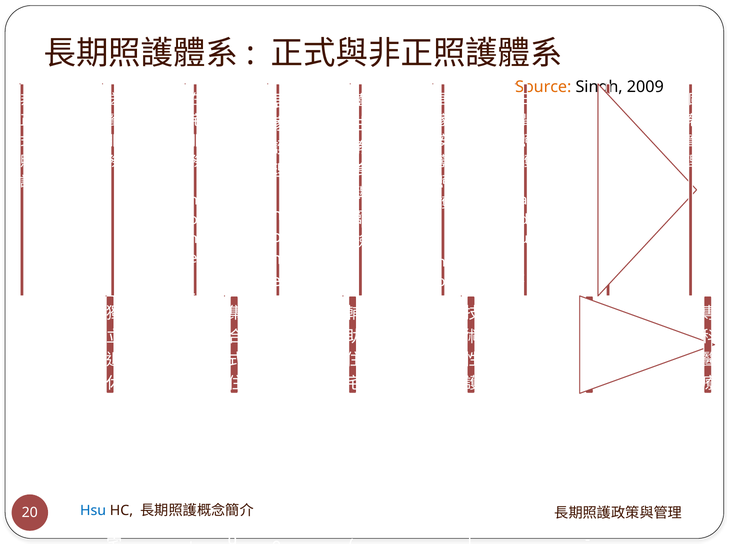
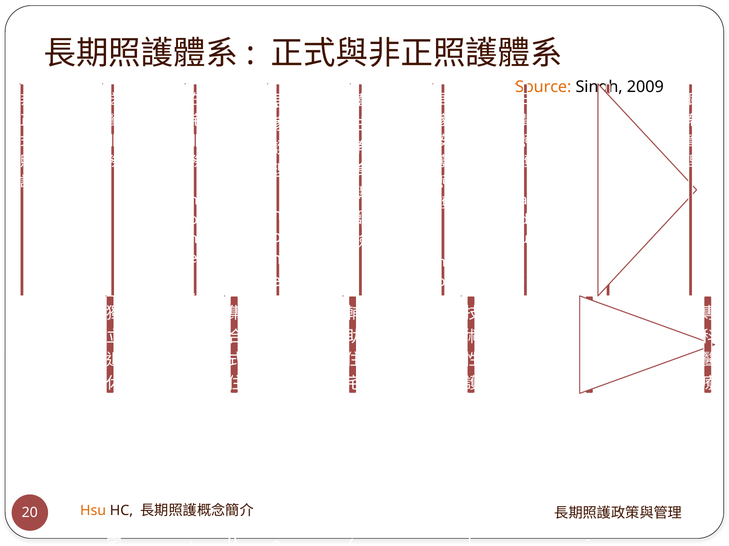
Hsu colour: blue -> orange
